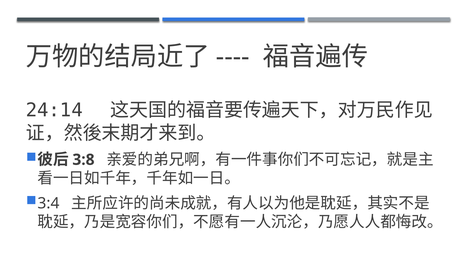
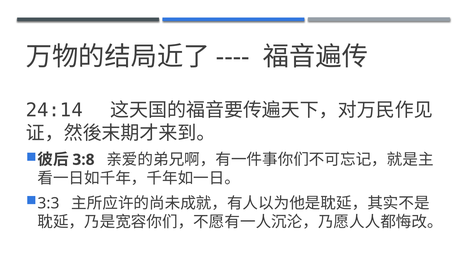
3:4: 3:4 -> 3:3
